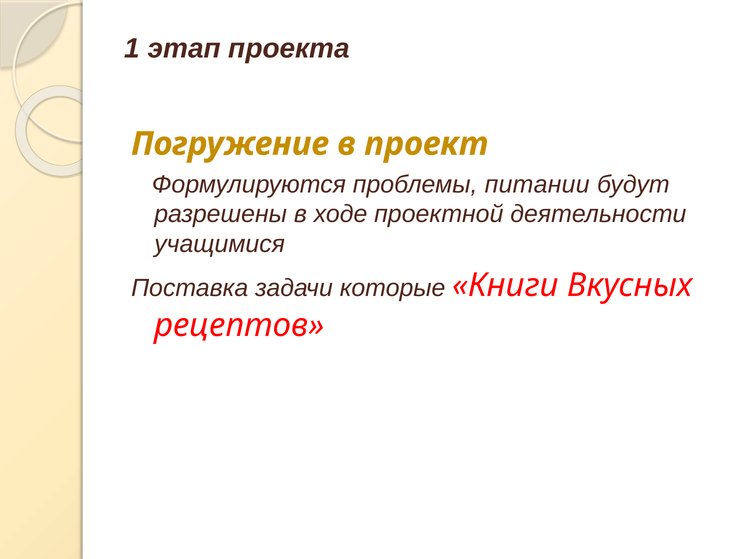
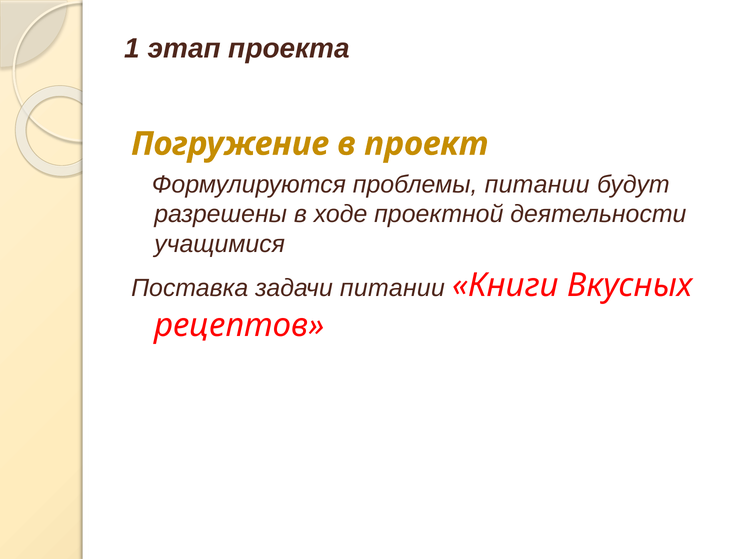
задачи которые: которые -> питании
